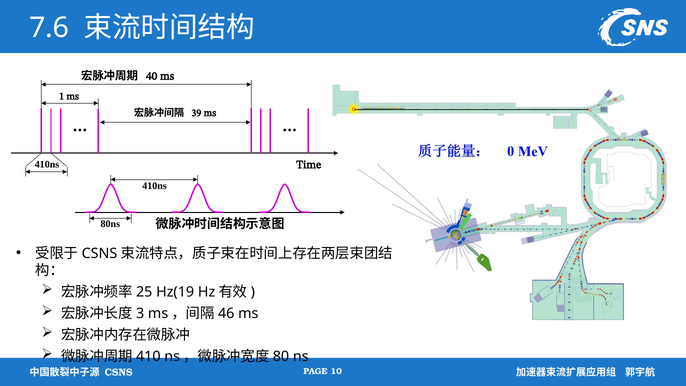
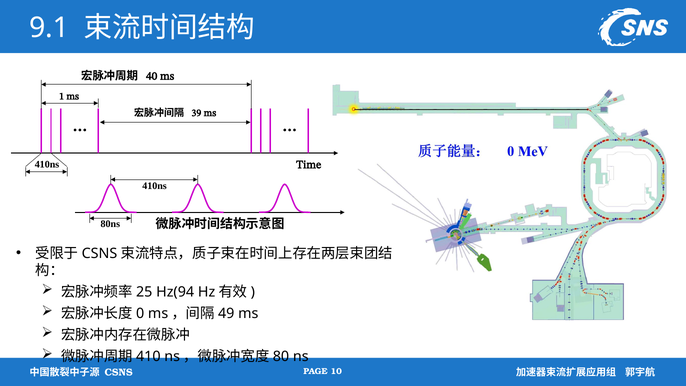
7.6: 7.6 -> 9.1
Hz(19: Hz(19 -> Hz(94
3: 3 -> 0
46: 46 -> 49
